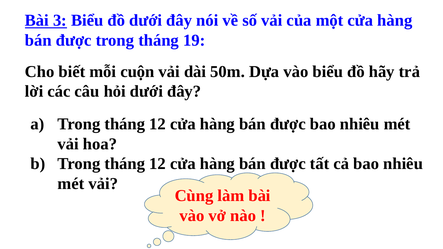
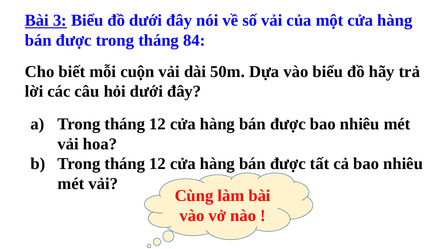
19: 19 -> 84
